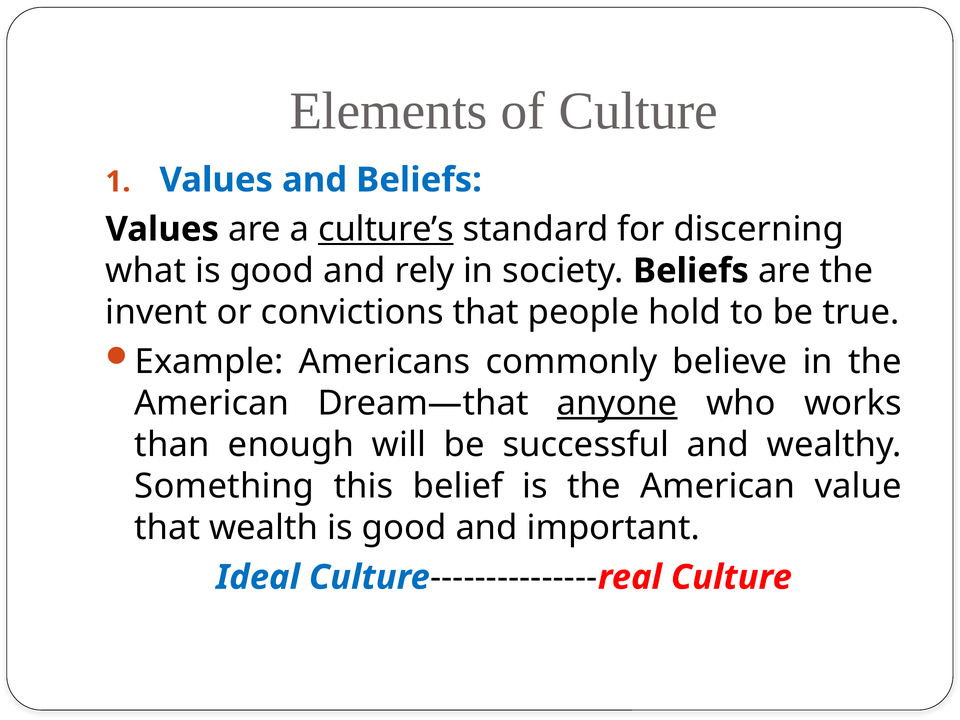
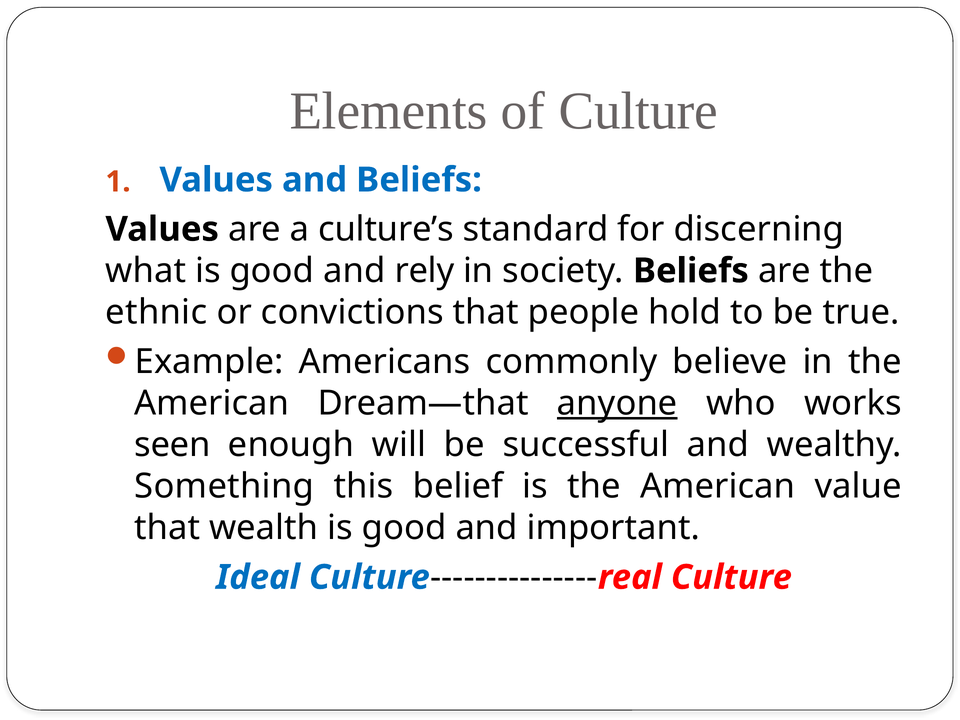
culture’s underline: present -> none
invent: invent -> ethnic
than: than -> seen
